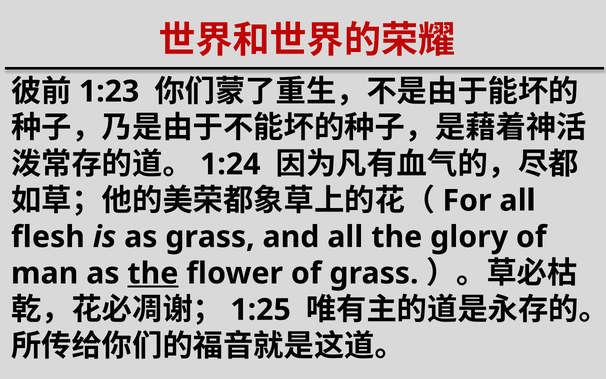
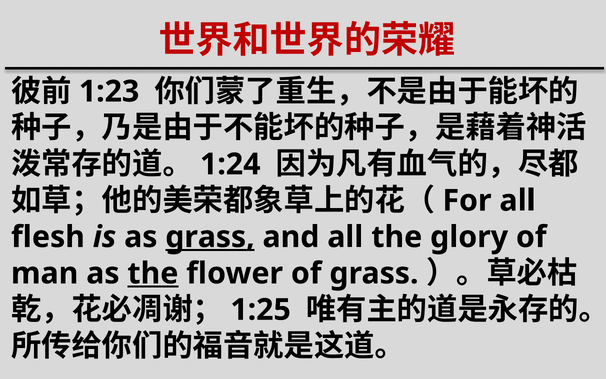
grass at (210, 237) underline: none -> present
